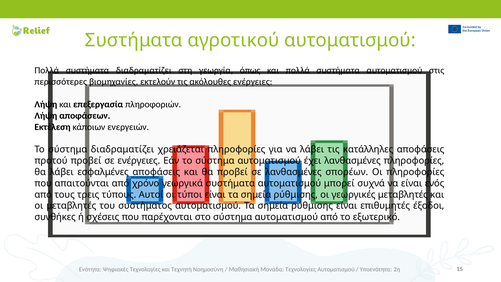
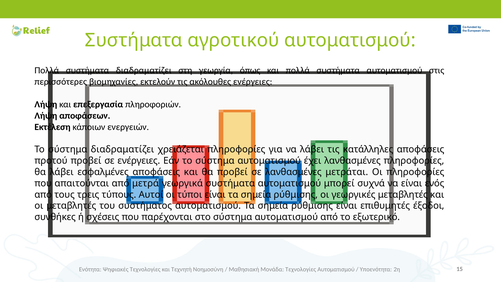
σπορέων: σπορέων -> μετράται
χρόνο: χρόνο -> μετρά
